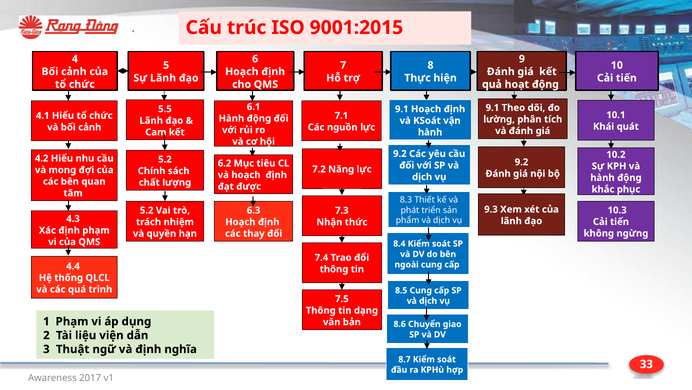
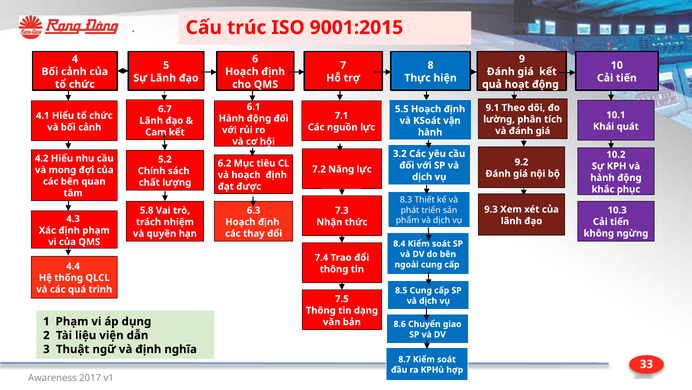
5.5: 5.5 -> 6.7
9.1 at (402, 109): 9.1 -> 5.5
9.2 at (400, 153): 9.2 -> 3.2
5.2 at (147, 210): 5.2 -> 5.8
